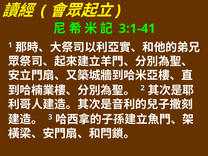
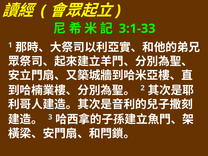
3:1-41: 3:1-41 -> 3:1-33
